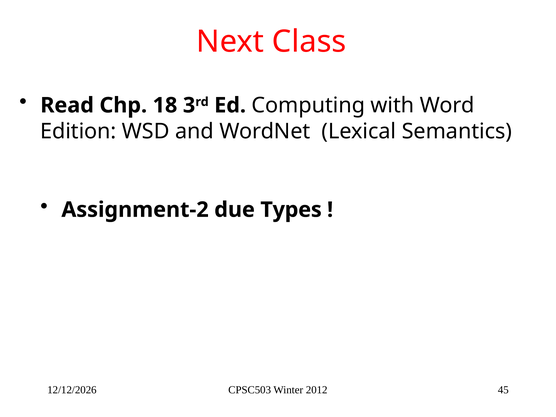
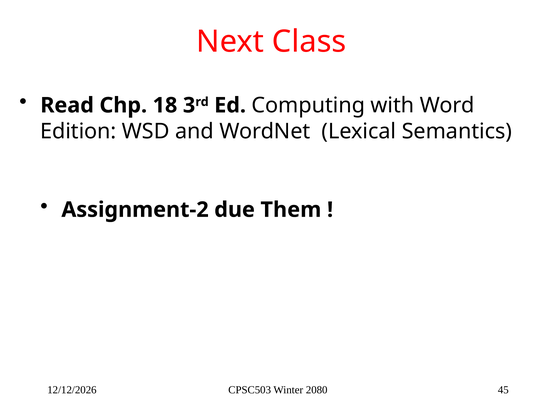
Types: Types -> Them
2012: 2012 -> 2080
